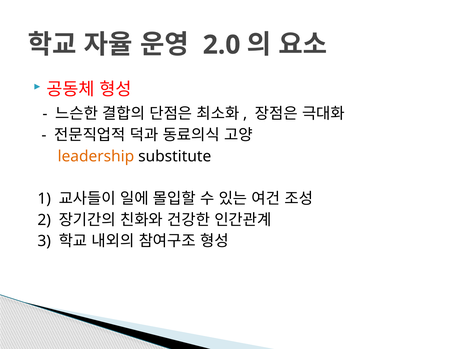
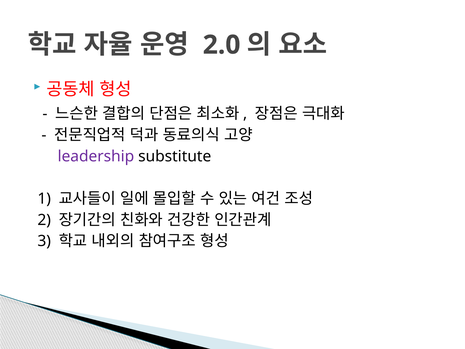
leadership colour: orange -> purple
